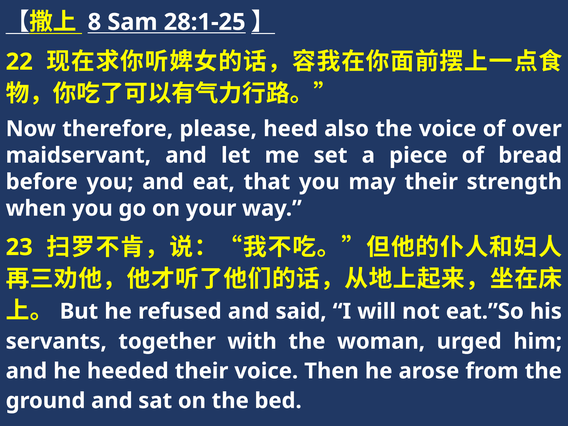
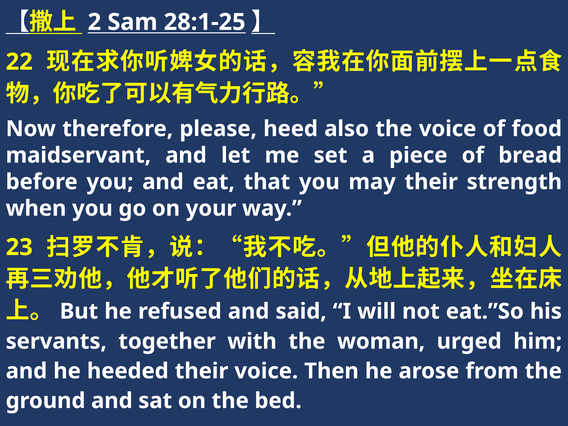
8: 8 -> 2
over: over -> food
